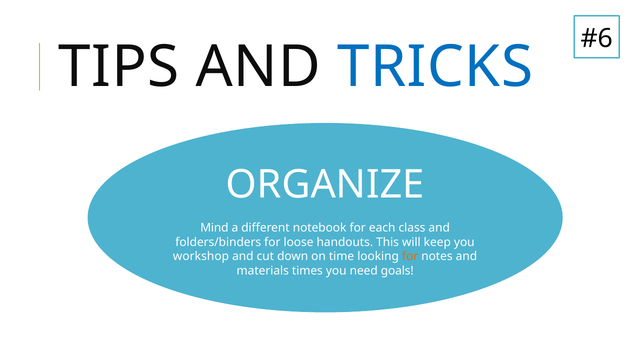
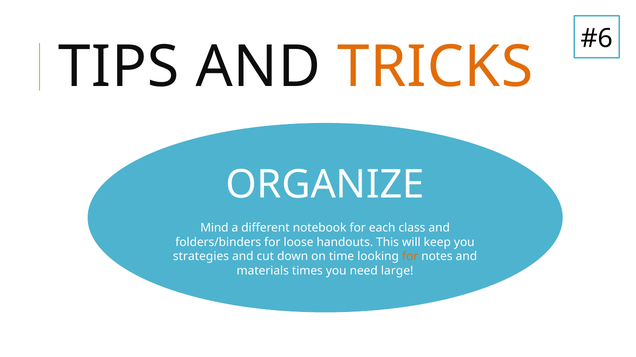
TRICKS colour: blue -> orange
workshop: workshop -> strategies
goals: goals -> large
